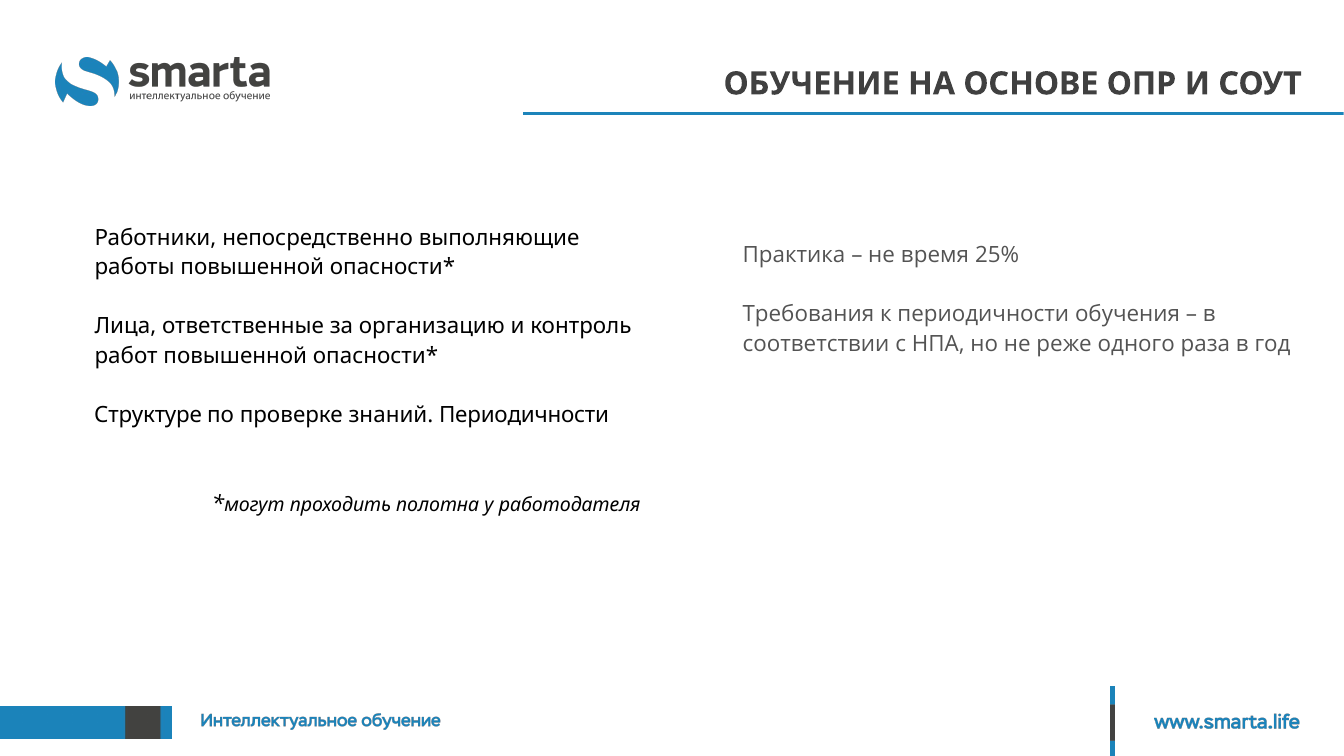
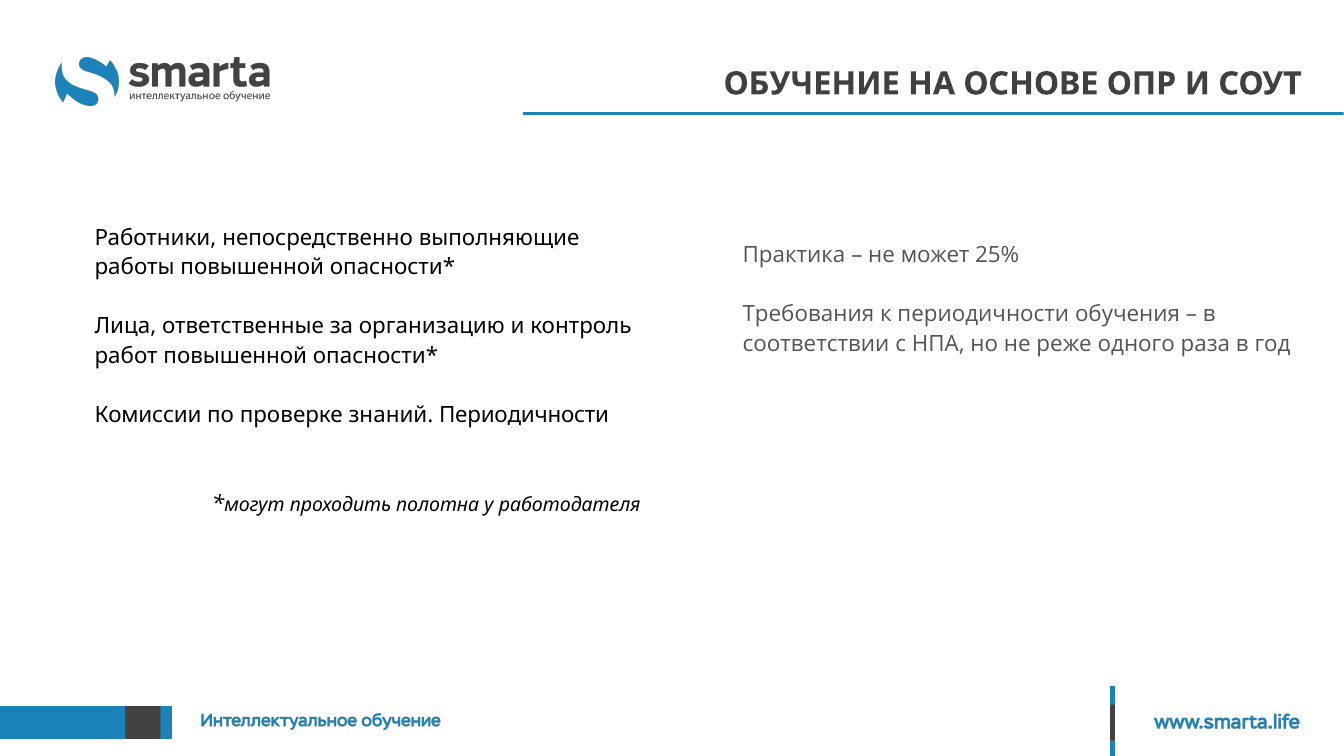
время: время -> может
Структуре: Структуре -> Комиссии
